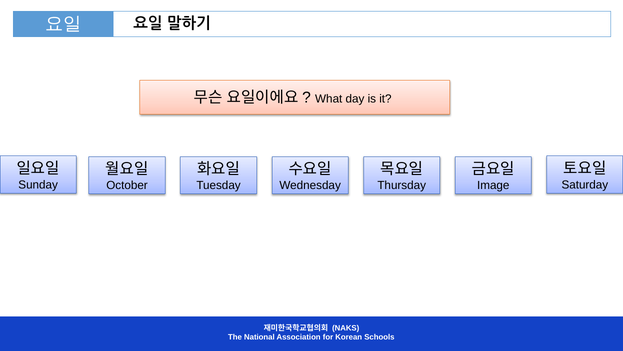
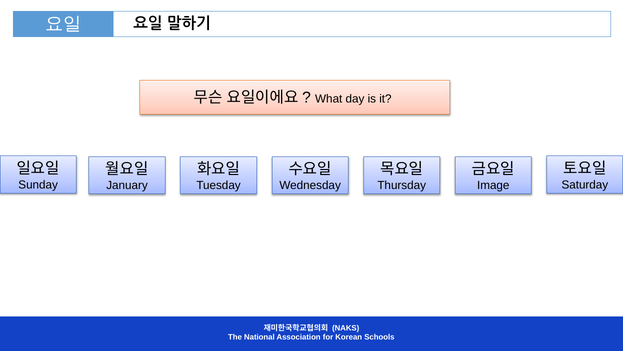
October: October -> January
